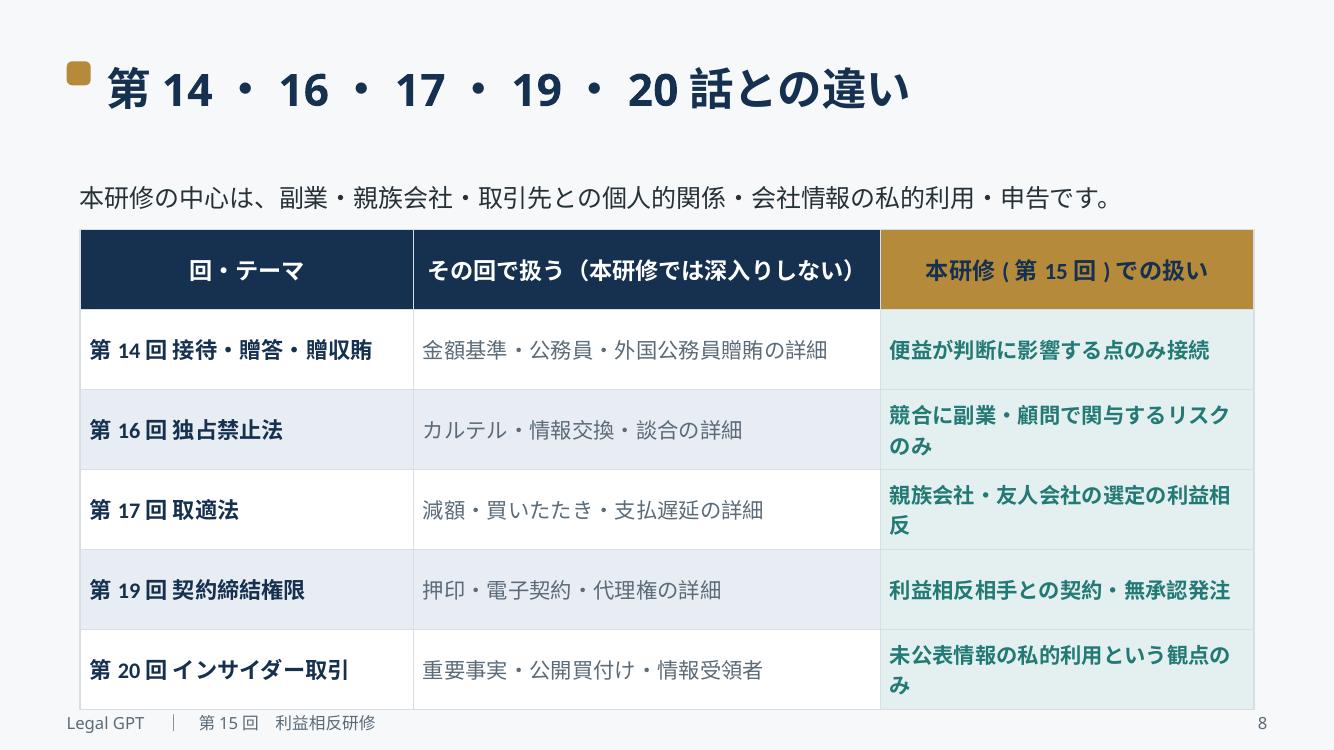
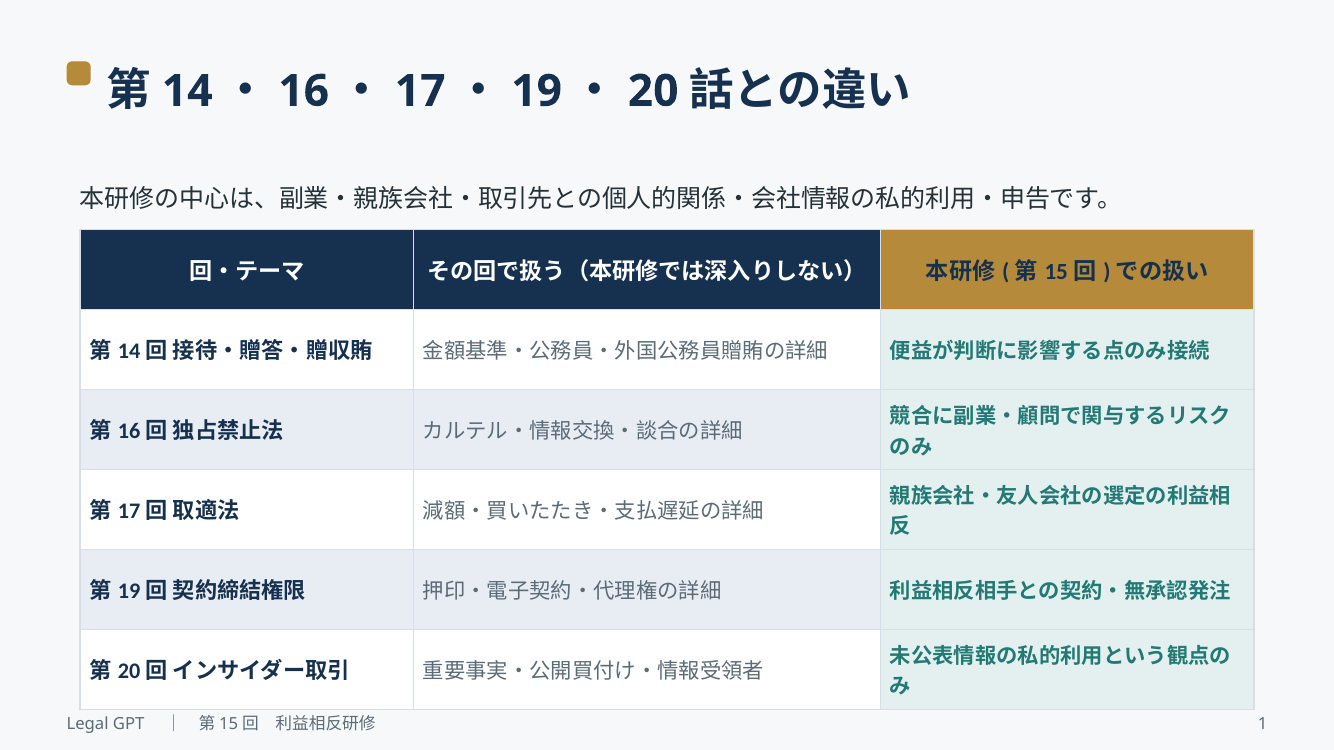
8: 8 -> 1
